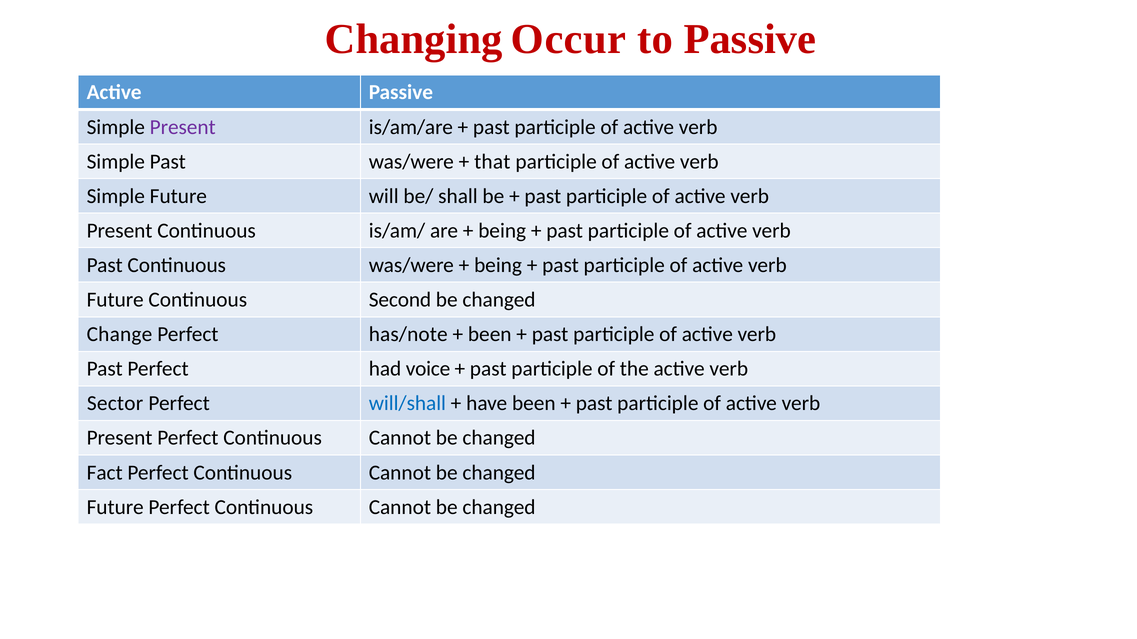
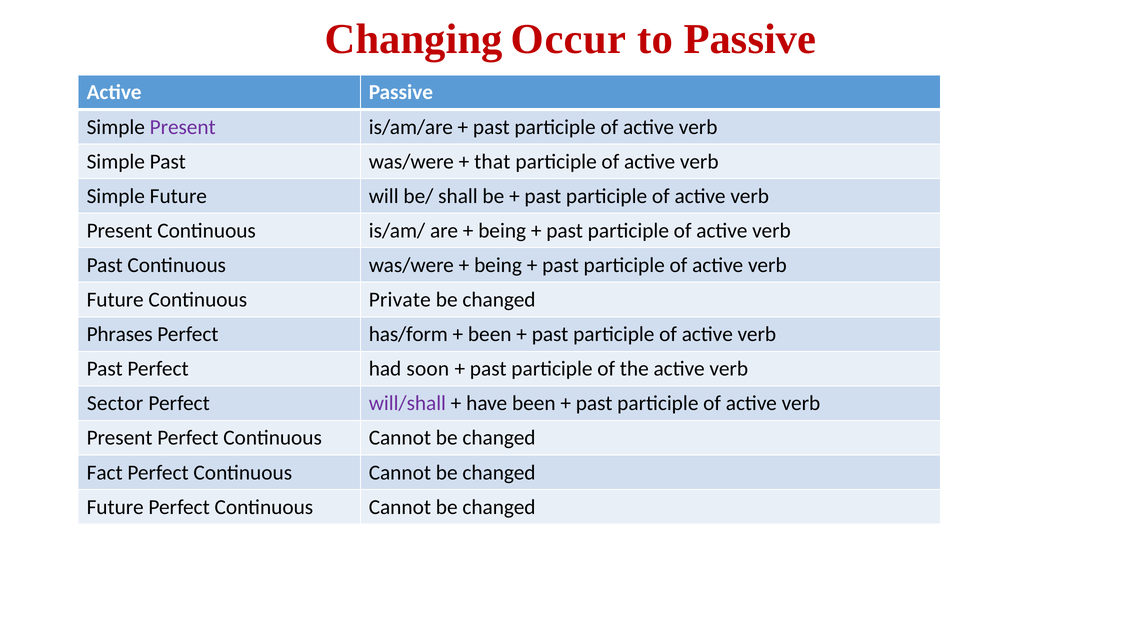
Second: Second -> Private
Change: Change -> Phrases
has/note: has/note -> has/form
voice: voice -> soon
will/shall colour: blue -> purple
